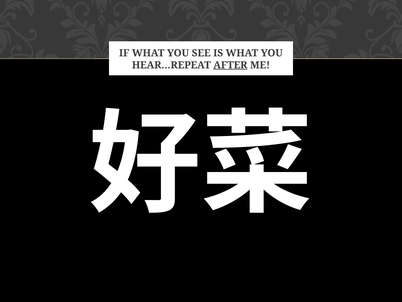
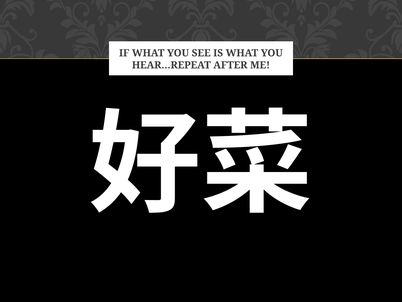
AFTER underline: present -> none
